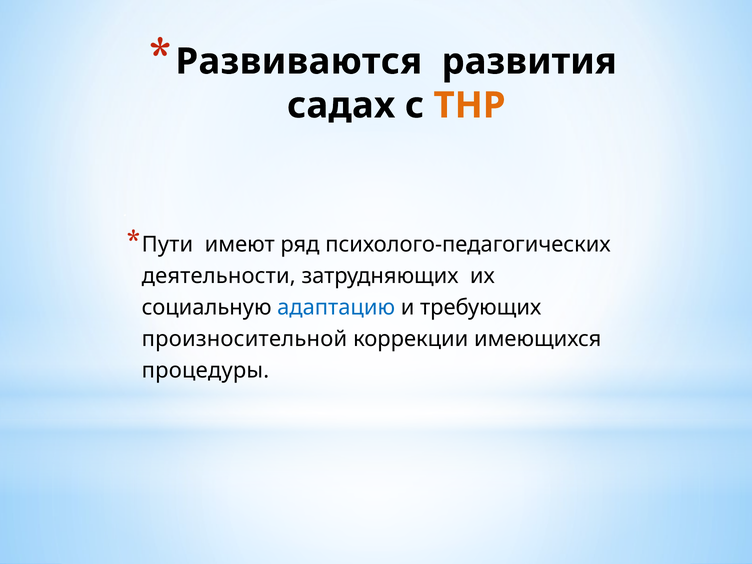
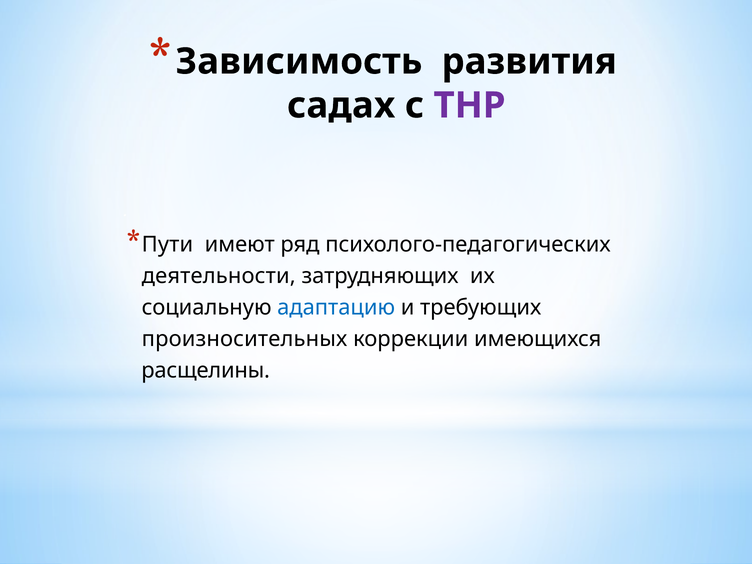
Развиваются: Развиваются -> Зависимость
ТНР colour: orange -> purple
произносительной: произносительной -> произносительных
процедуры: процедуры -> расщелины
